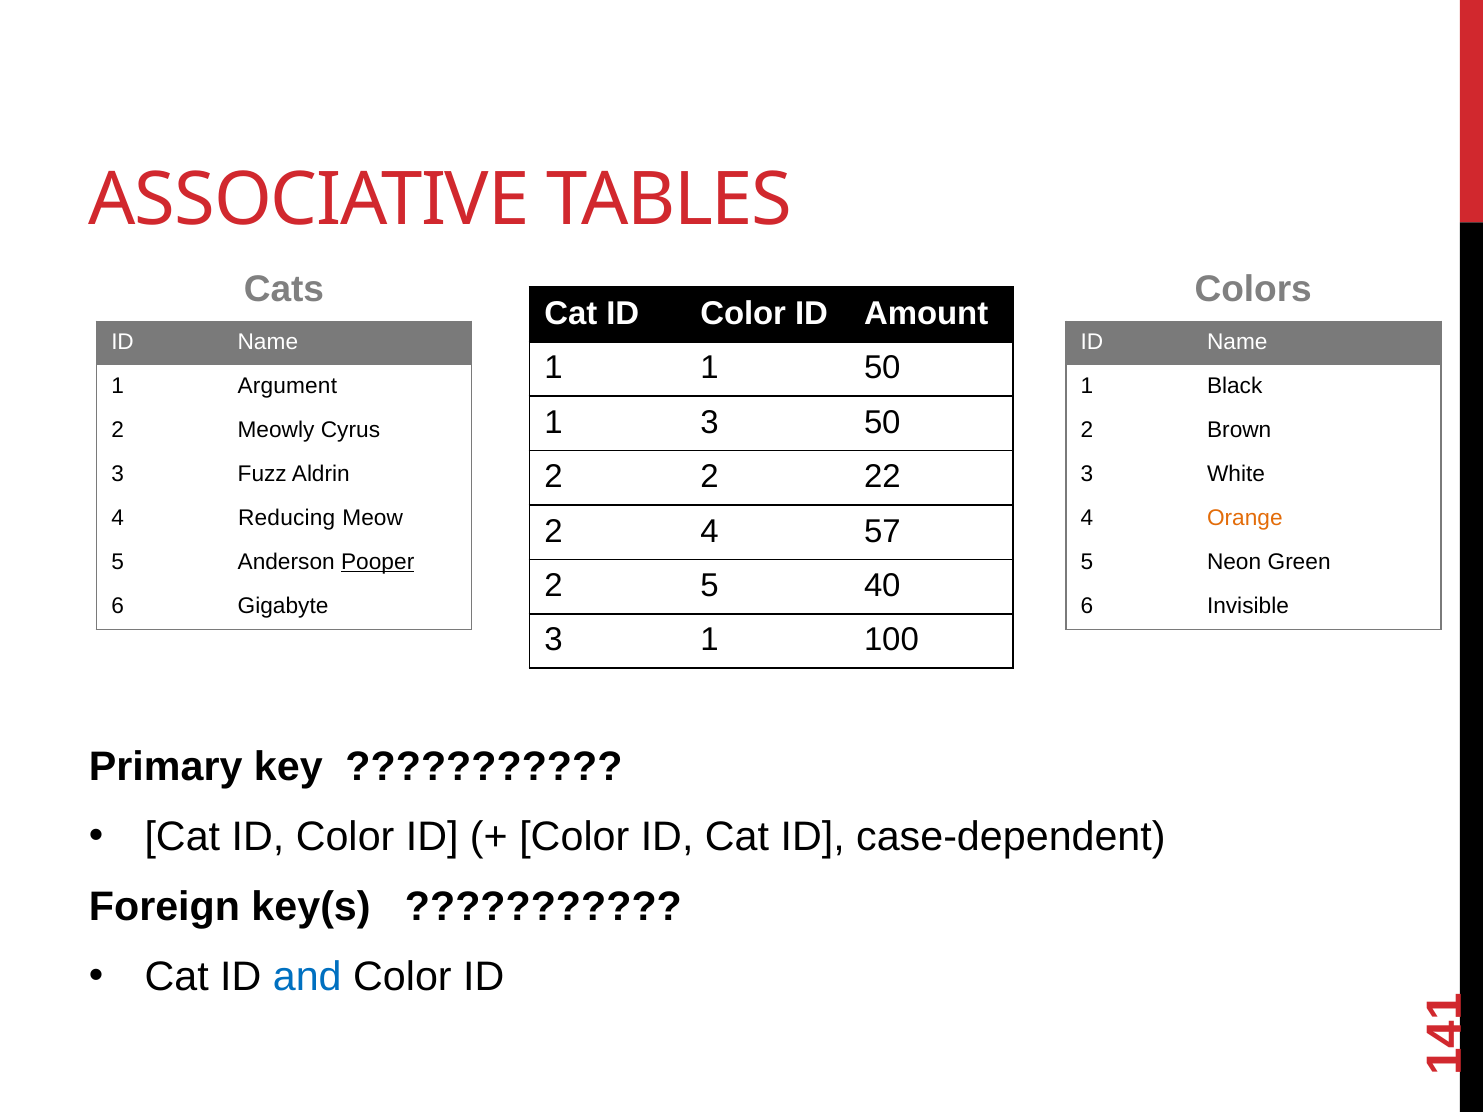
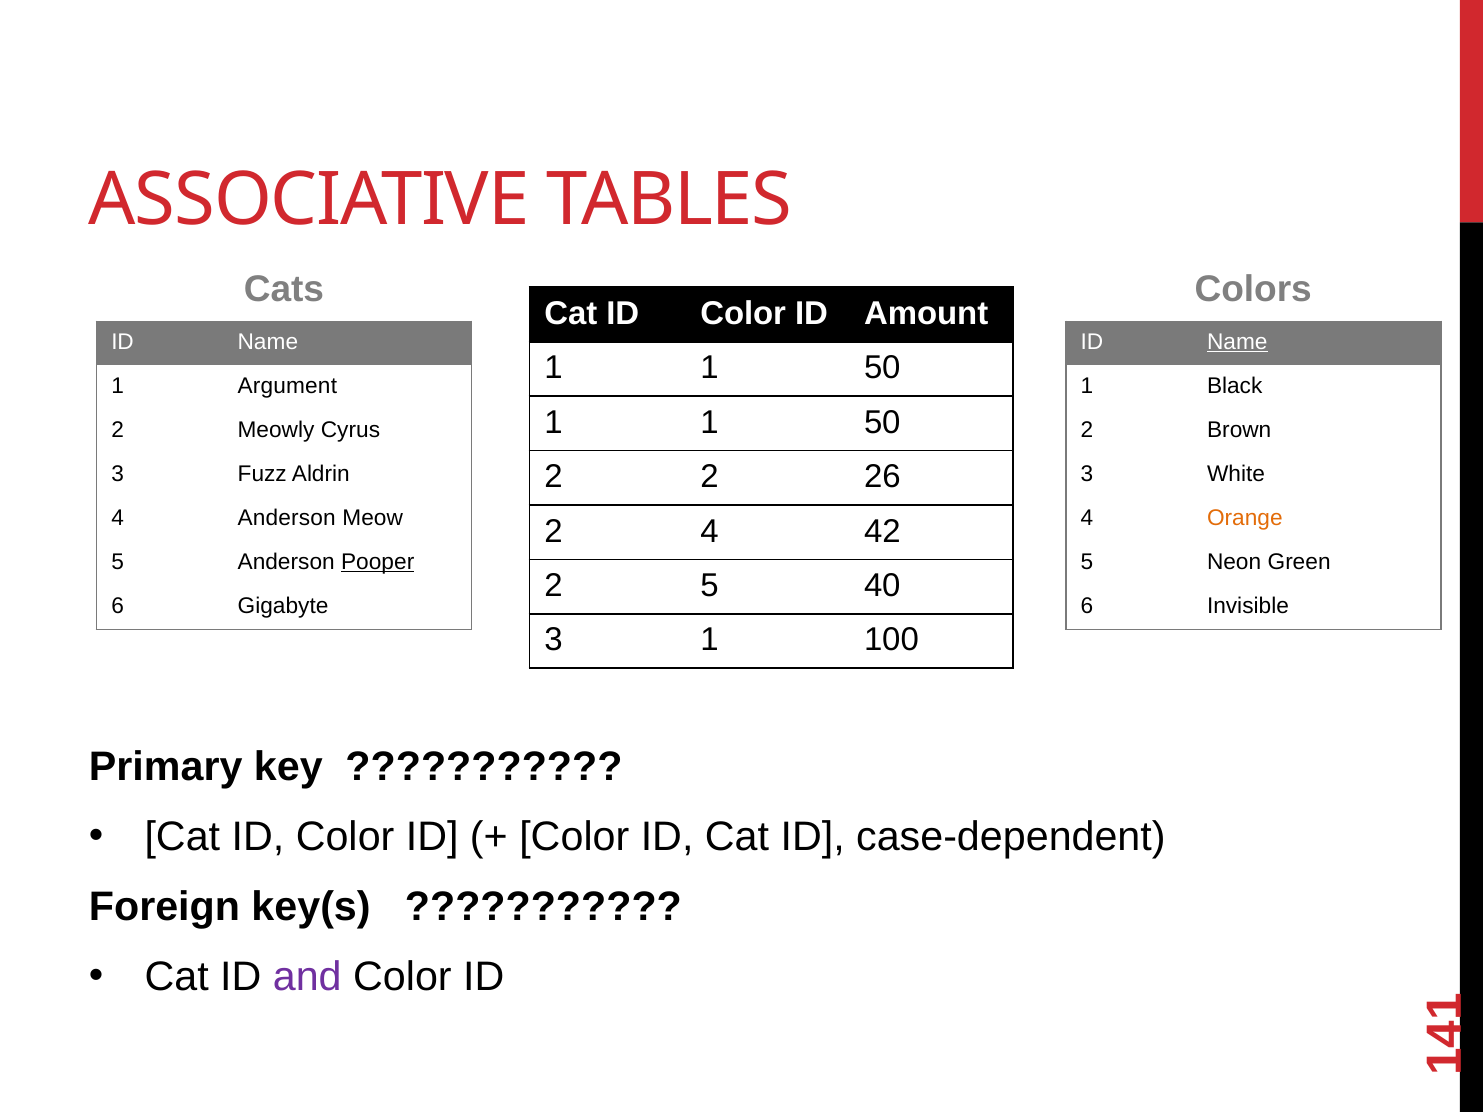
Name at (1237, 342) underline: none -> present
3 at (709, 422): 3 -> 1
22: 22 -> 26
4 Reducing: Reducing -> Anderson
57: 57 -> 42
and colour: blue -> purple
